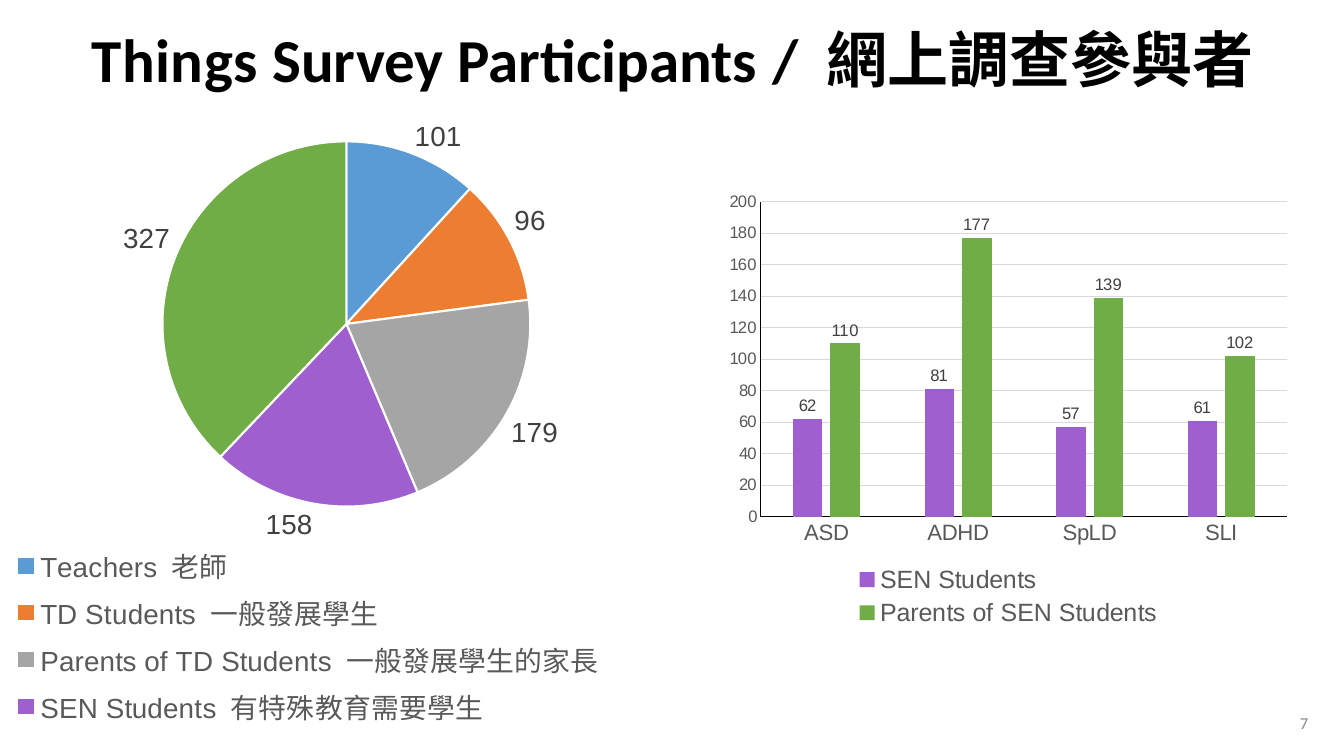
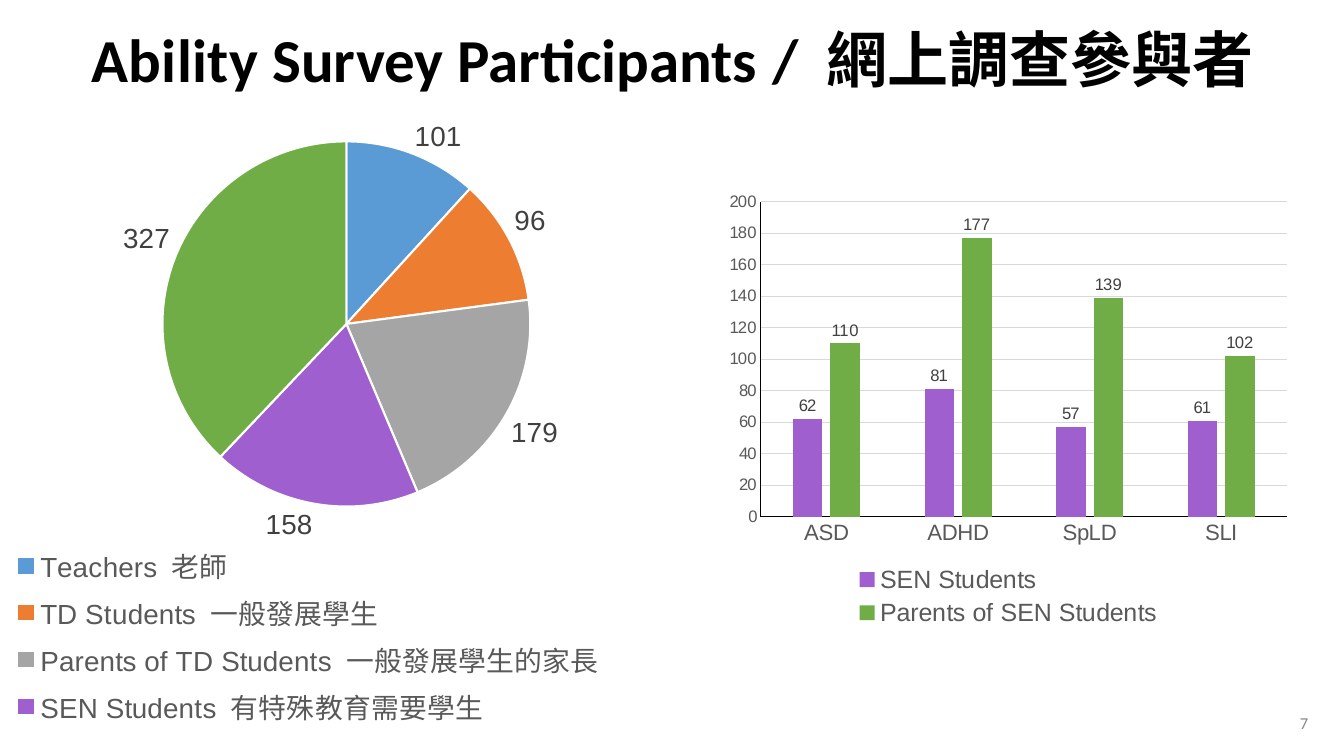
Things: Things -> Ability
